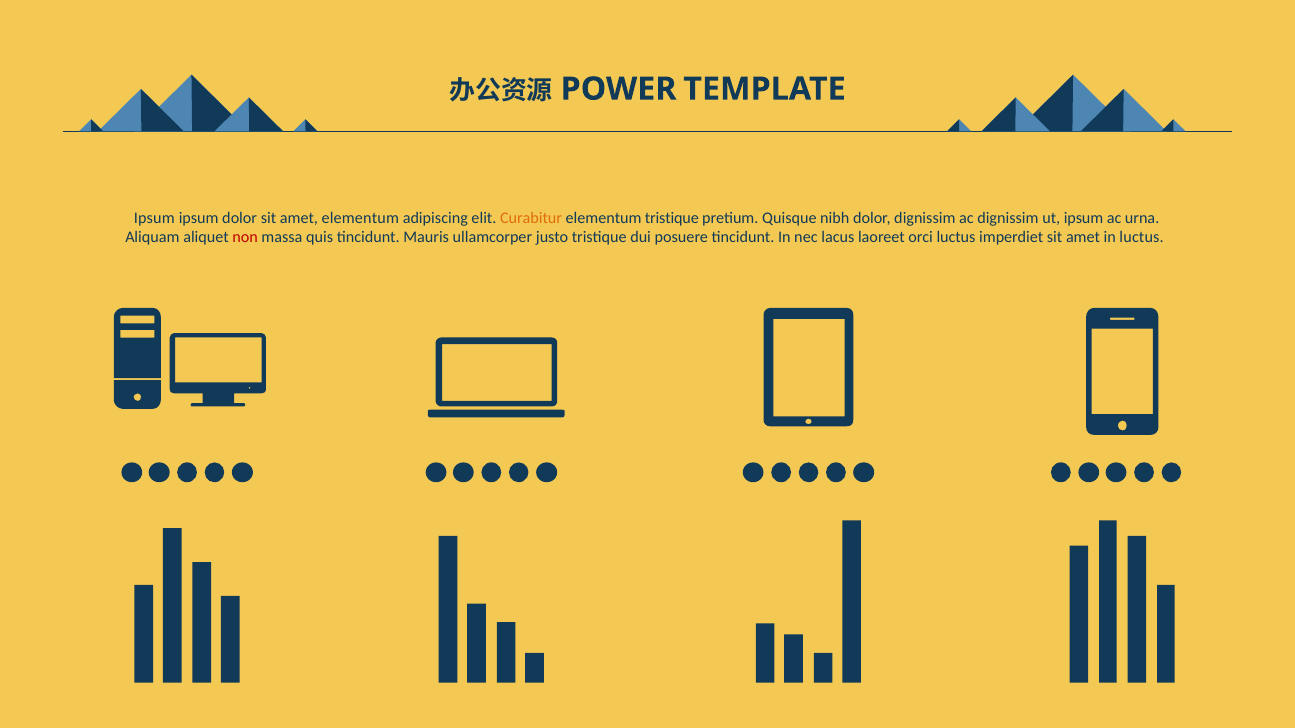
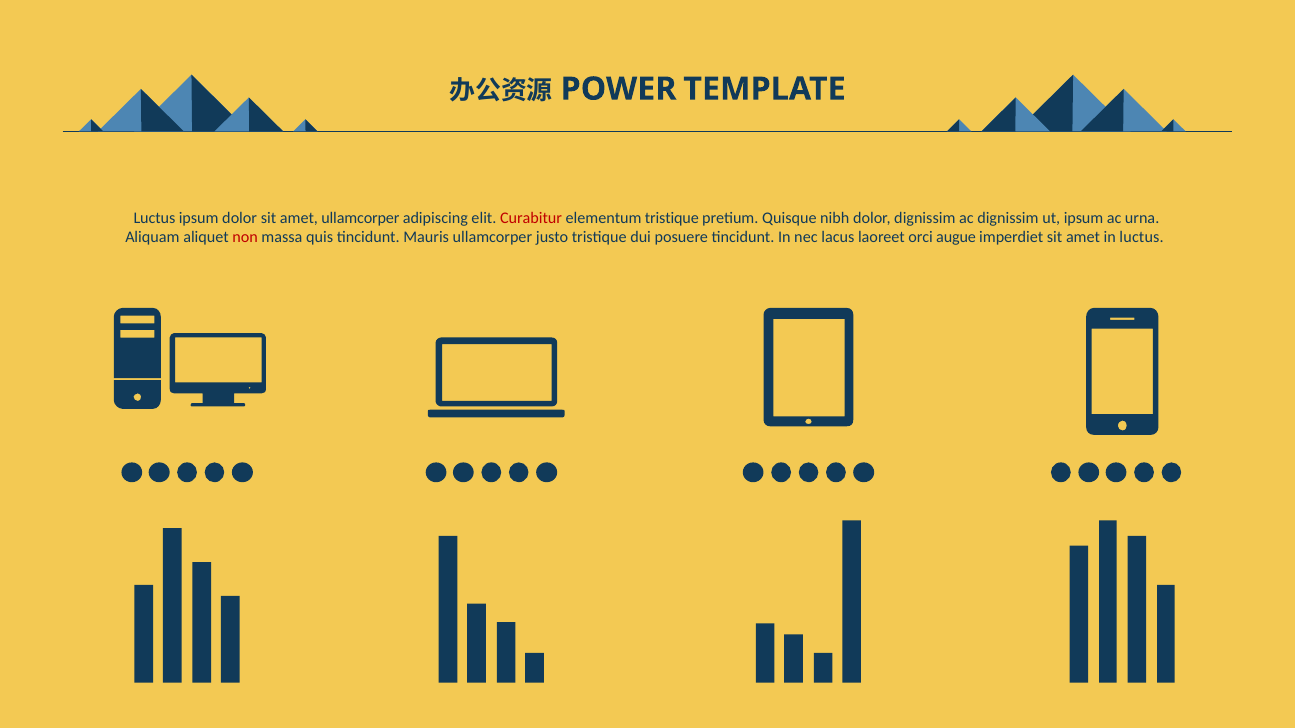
Ipsum at (154, 218): Ipsum -> Luctus
amet elementum: elementum -> ullamcorper
Curabitur colour: orange -> red
orci luctus: luctus -> augue
